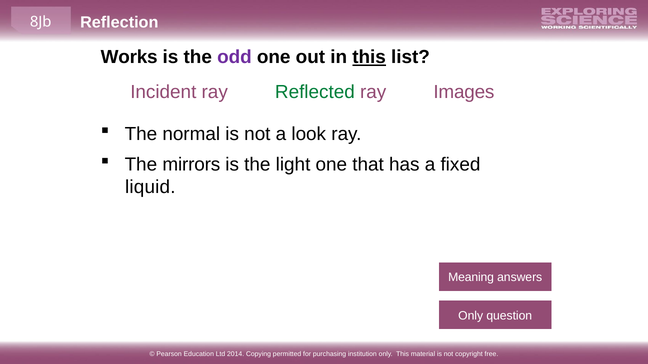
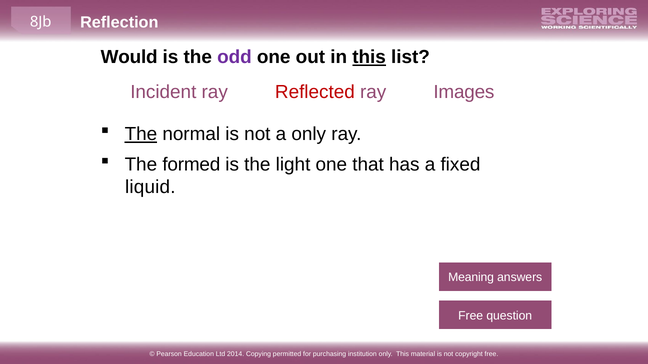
Works: Works -> Would
Reflected colour: green -> red
The at (141, 134) underline: none -> present
a look: look -> only
mirrors: mirrors -> formed
Only at (471, 316): Only -> Free
